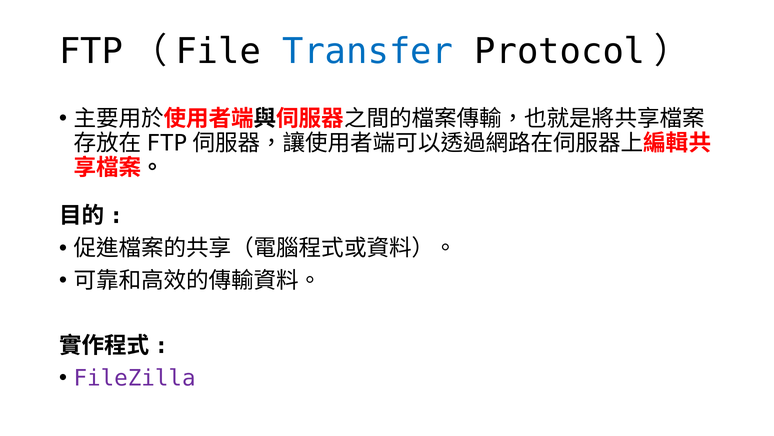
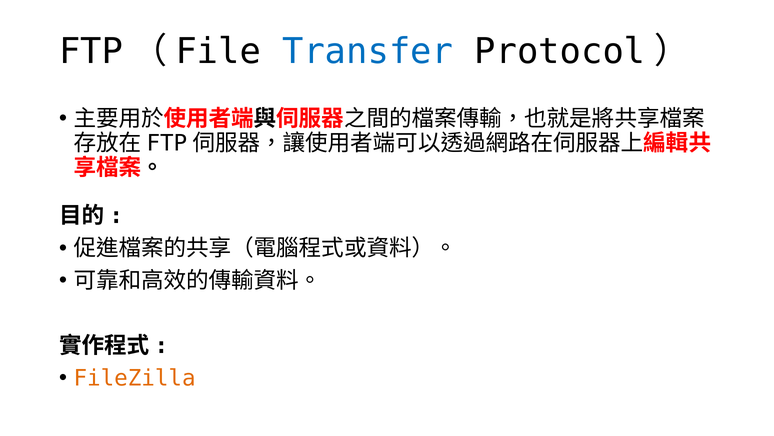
FileZilla colour: purple -> orange
